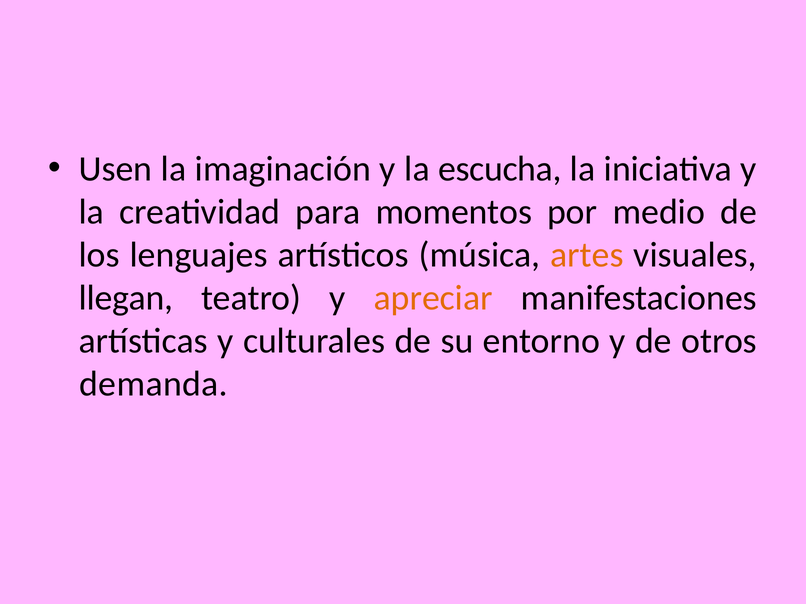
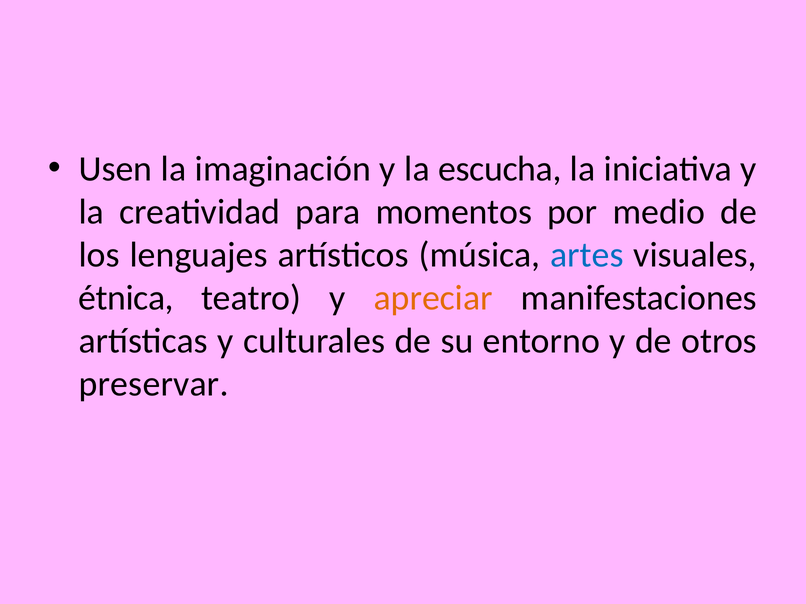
artes colour: orange -> blue
llegan: llegan -> étnica
demanda: demanda -> preservar
